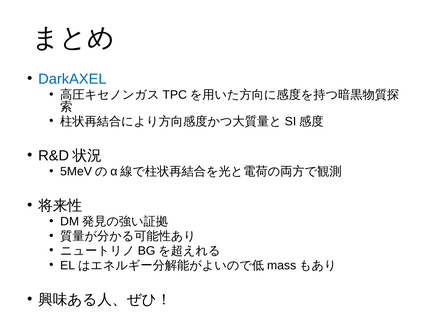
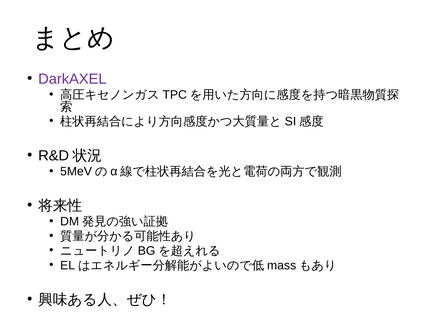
DarkAXEL colour: blue -> purple
